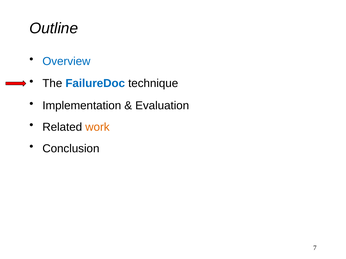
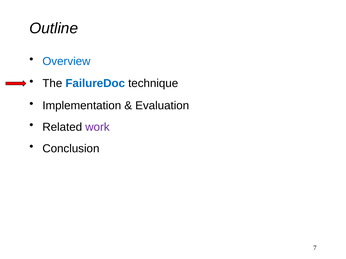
work colour: orange -> purple
